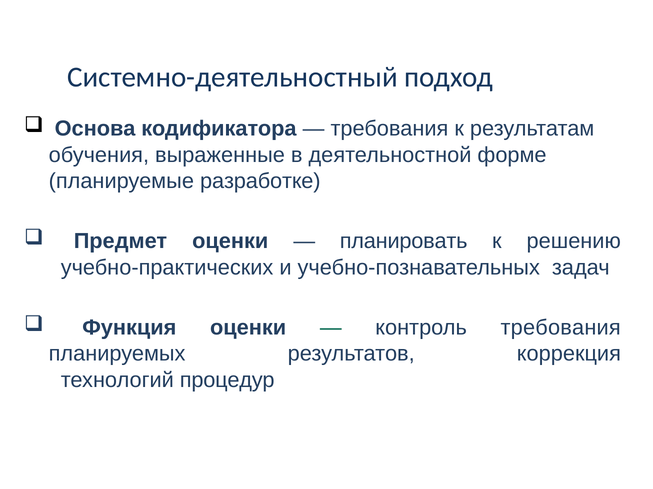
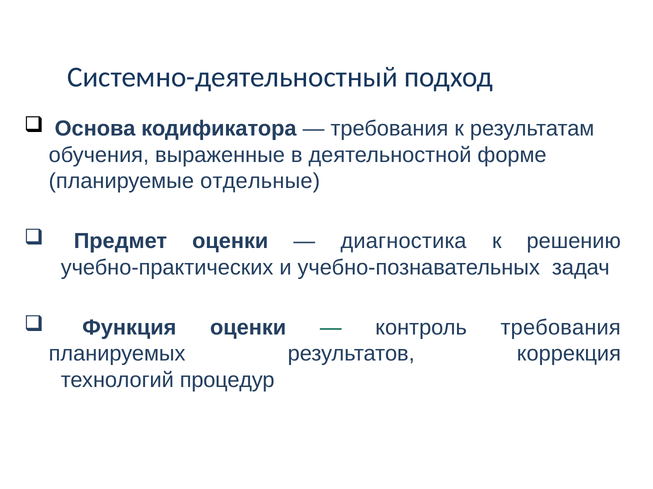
разработке: разработке -> отдельные
планировать: планировать -> диагностика
